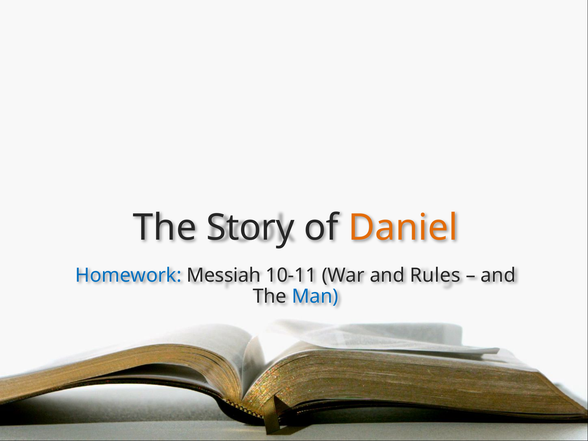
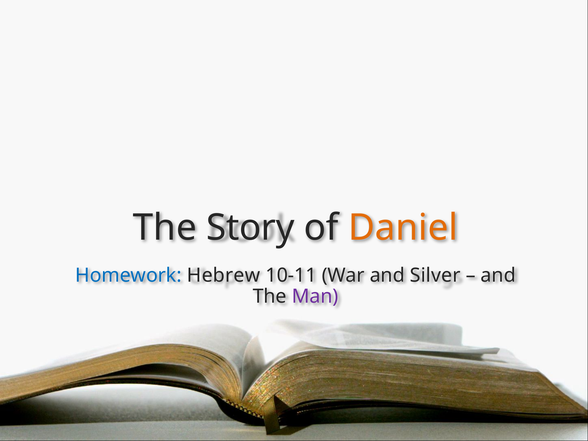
Messiah: Messiah -> Hebrew
Rules: Rules -> Silver
Man colour: blue -> purple
